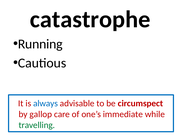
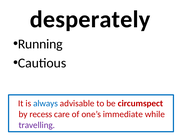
catastrophe: catastrophe -> desperately
gallop: gallop -> recess
travelling colour: green -> purple
